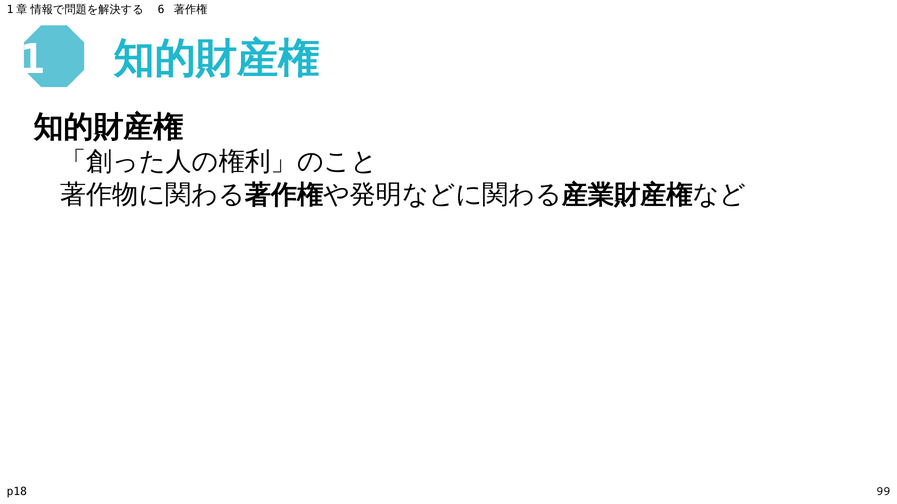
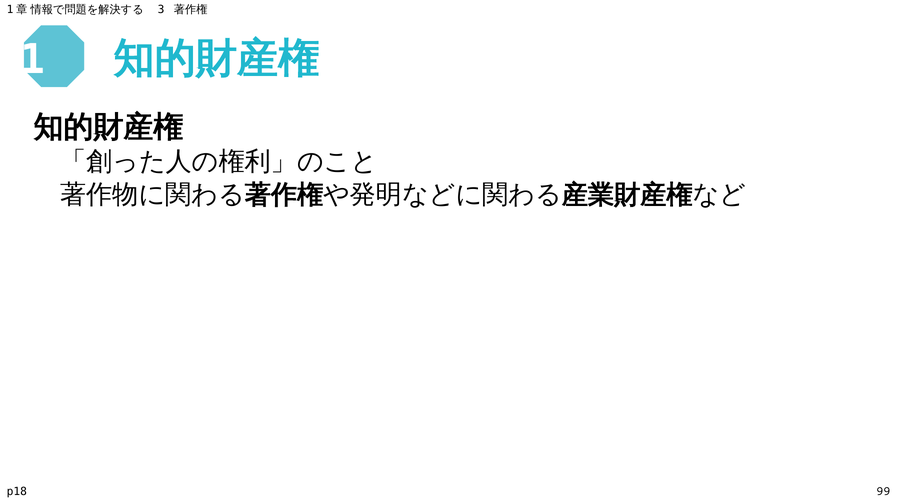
6: 6 -> 3
